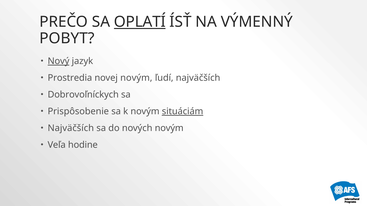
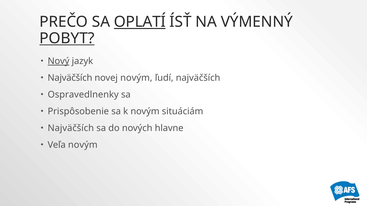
POBYT underline: none -> present
Prostredia at (70, 78): Prostredia -> Najväčších
Dobrovoľníckych: Dobrovoľníckych -> Ospravedlnenky
situáciám underline: present -> none
nových novým: novým -> hlavne
Veľa hodine: hodine -> novým
